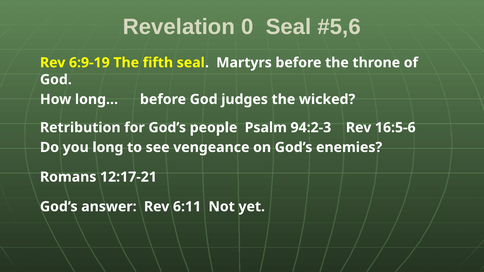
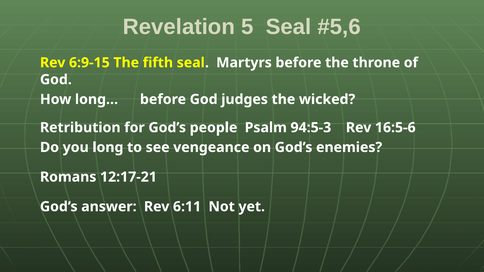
0: 0 -> 5
6:9-19: 6:9-19 -> 6:9-15
94:2-3: 94:2-3 -> 94:5-3
